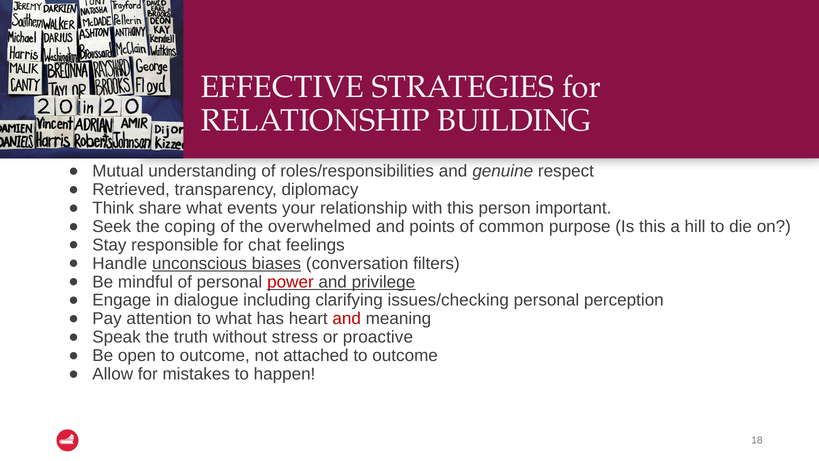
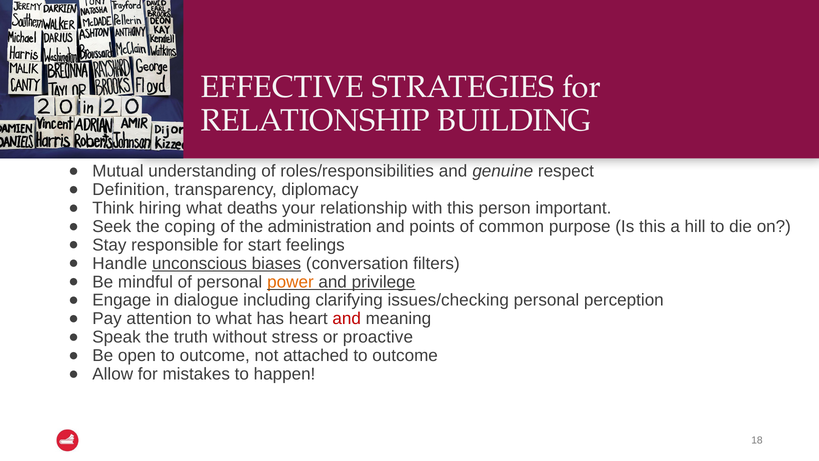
Retrieved: Retrieved -> Definition
share: share -> hiring
events: events -> deaths
overwhelmed: overwhelmed -> administration
chat: chat -> start
power colour: red -> orange
